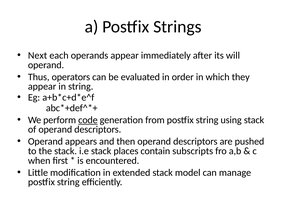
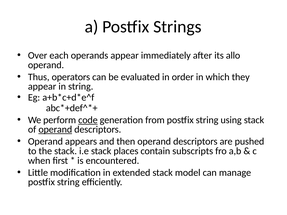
Next: Next -> Over
will: will -> allo
operand at (55, 130) underline: none -> present
